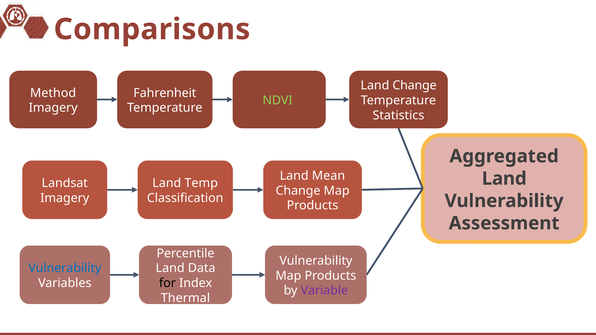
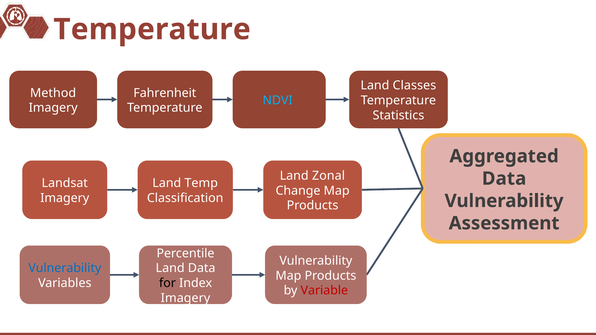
Comparisons at (152, 29): Comparisons -> Temperature
Land Change: Change -> Classes
NDVI colour: light green -> light blue
Mean: Mean -> Zonal
Land at (504, 179): Land -> Data
Variable colour: purple -> red
Thermal at (185, 298): Thermal -> Imagery
